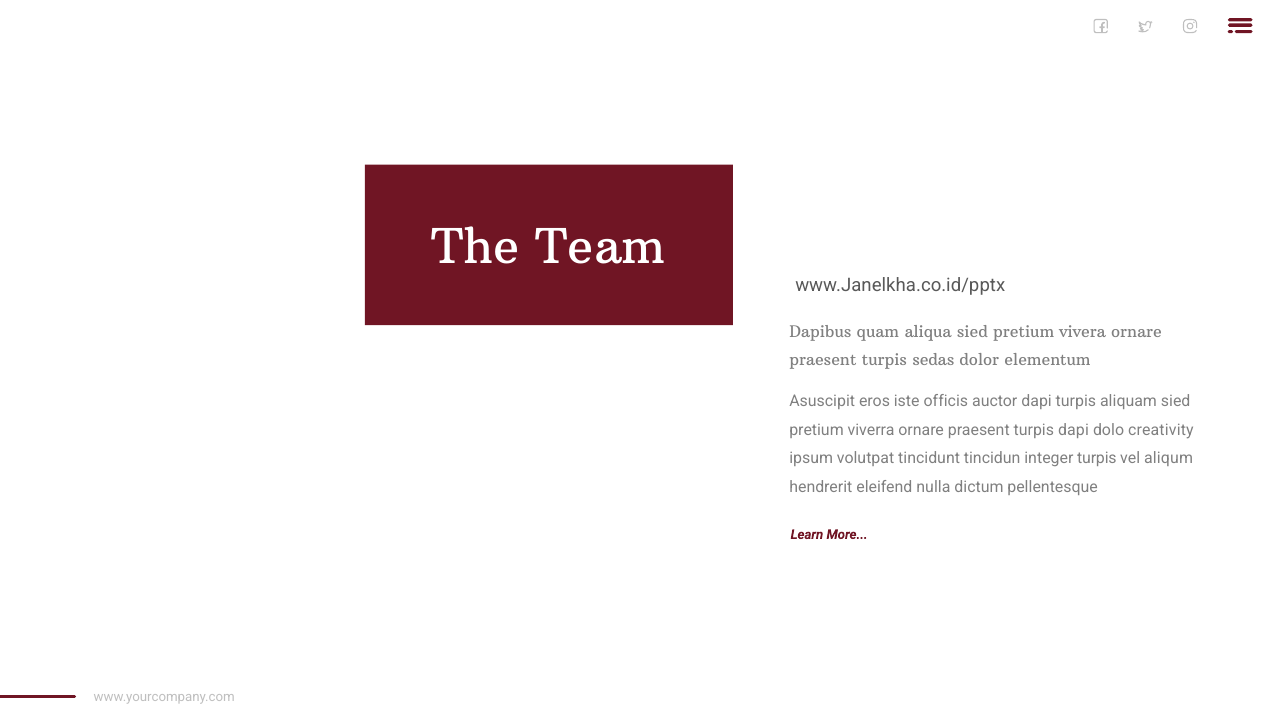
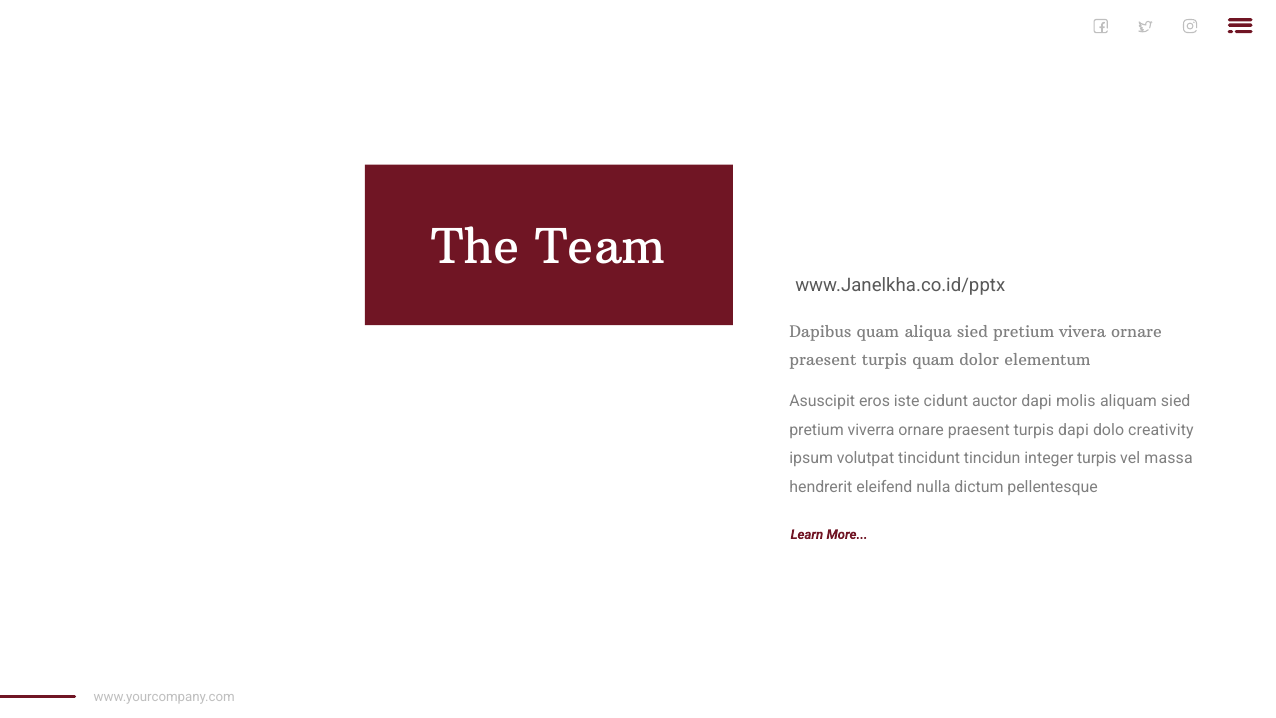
turpis sedas: sedas -> quam
officis: officis -> cidunt
dapi turpis: turpis -> molis
aliqum: aliqum -> massa
